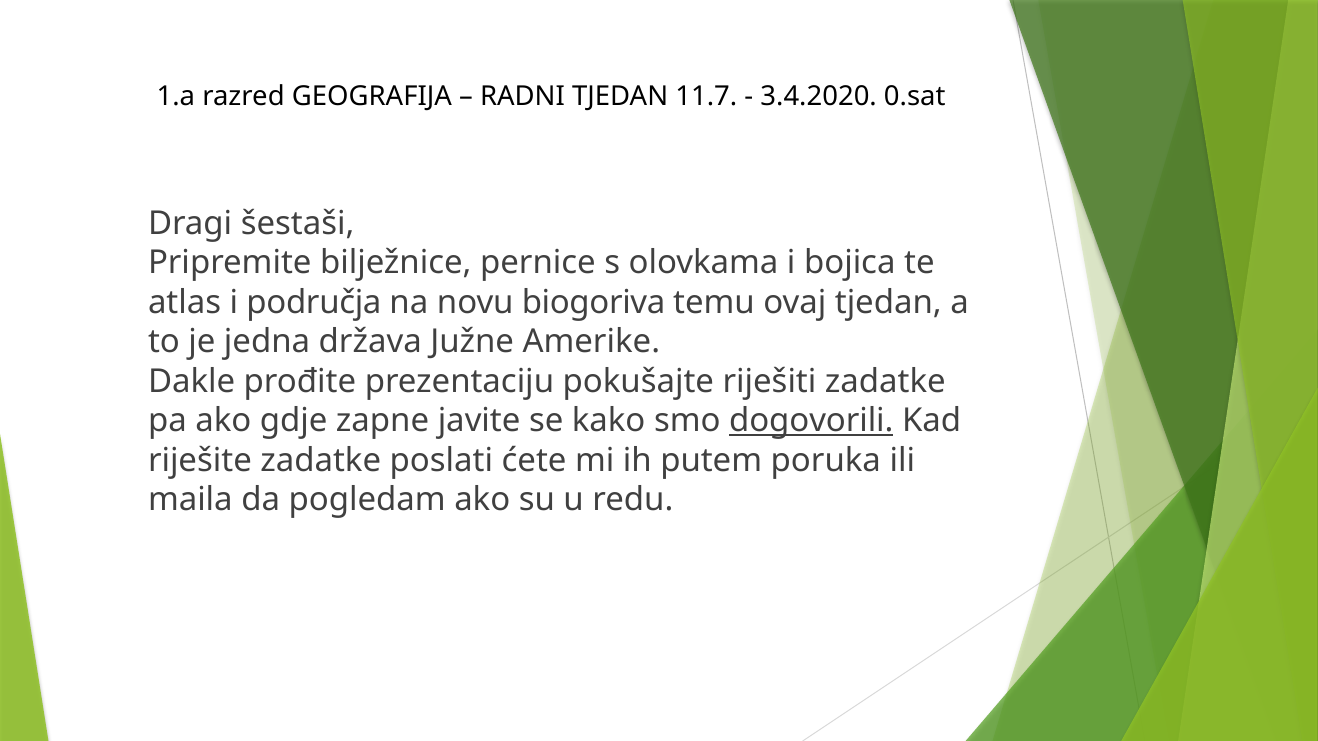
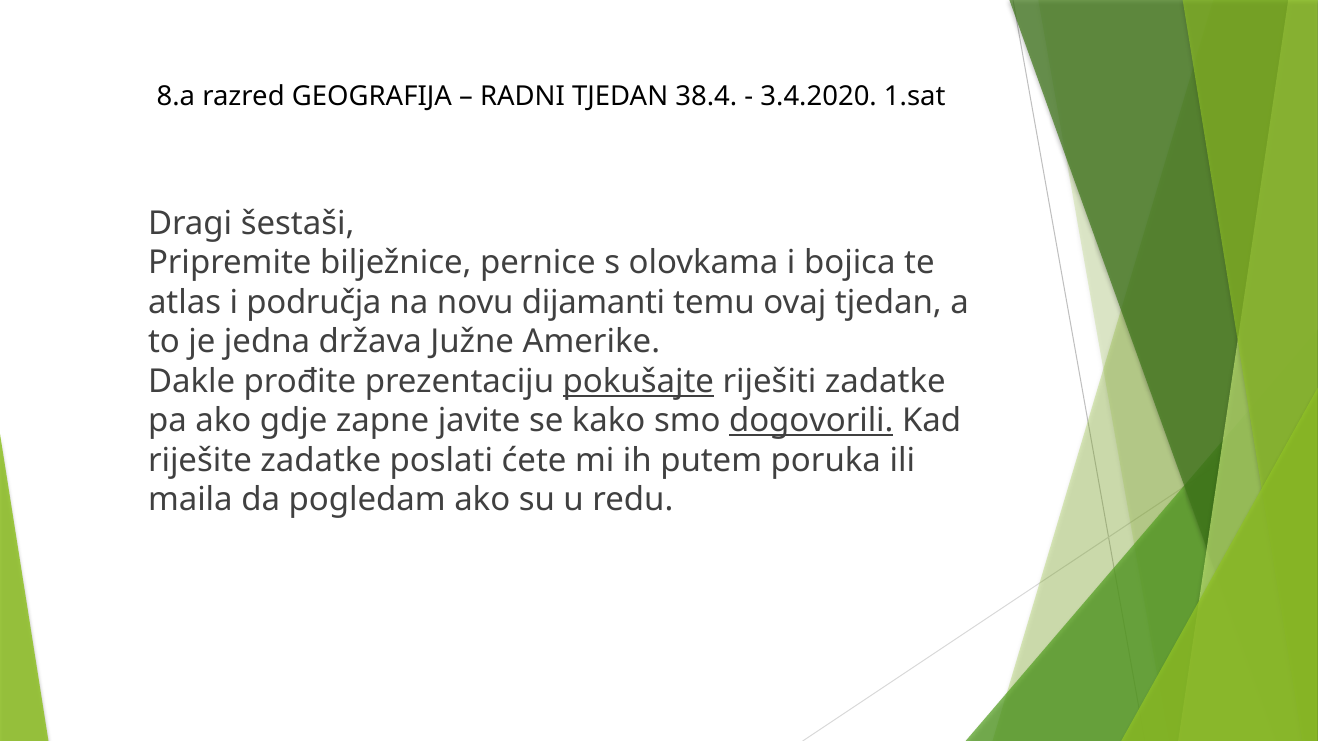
1.a: 1.a -> 8.a
11.7: 11.7 -> 38.4
0.sat: 0.sat -> 1.sat
biogoriva: biogoriva -> dijamanti
pokušajte underline: none -> present
